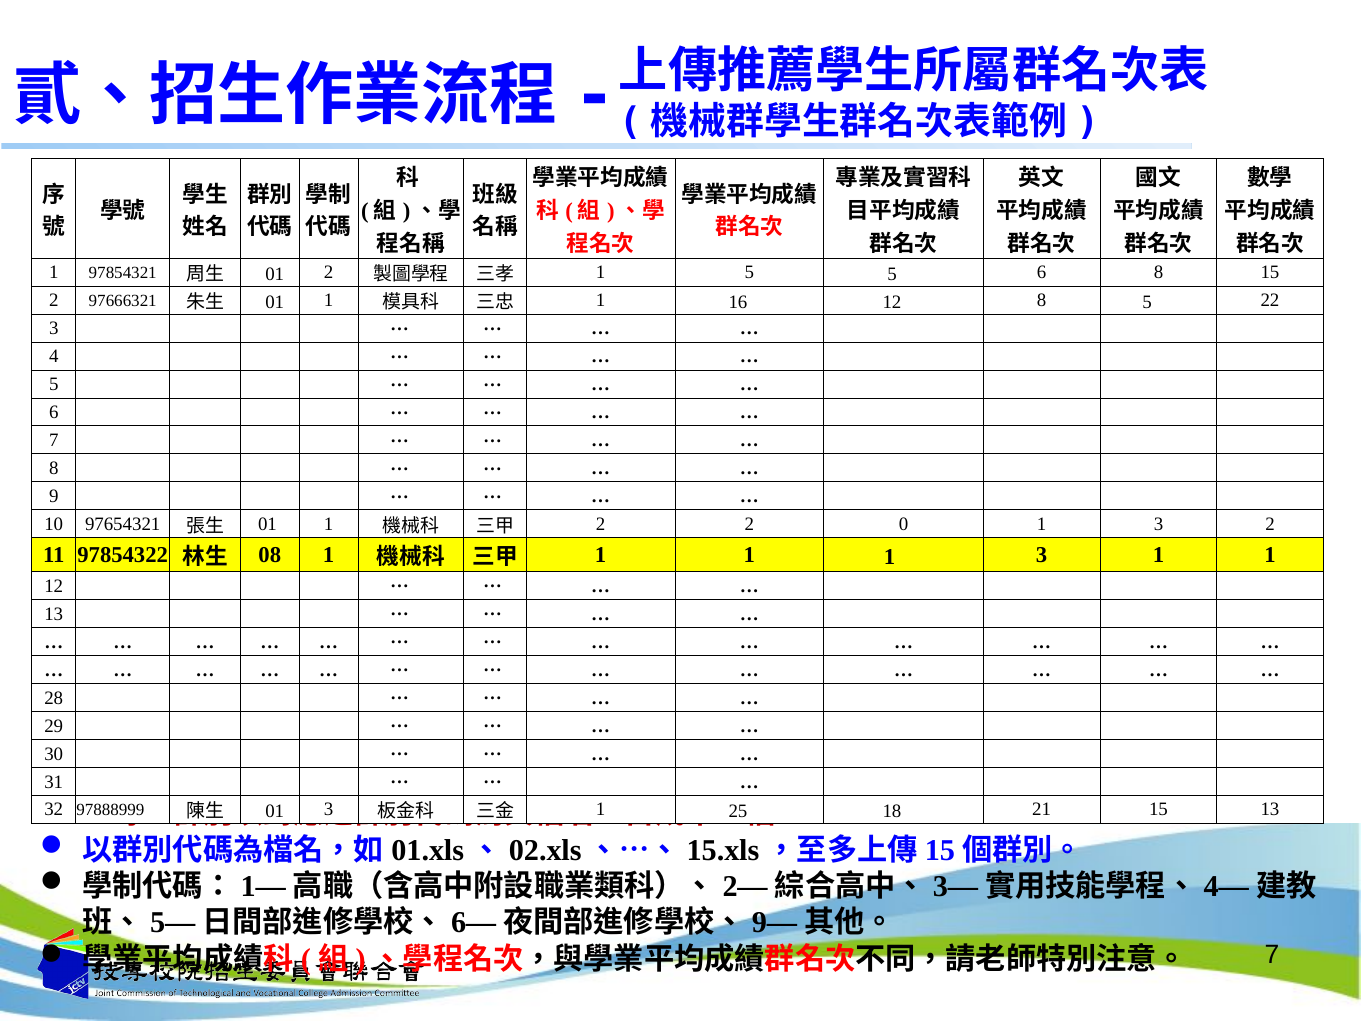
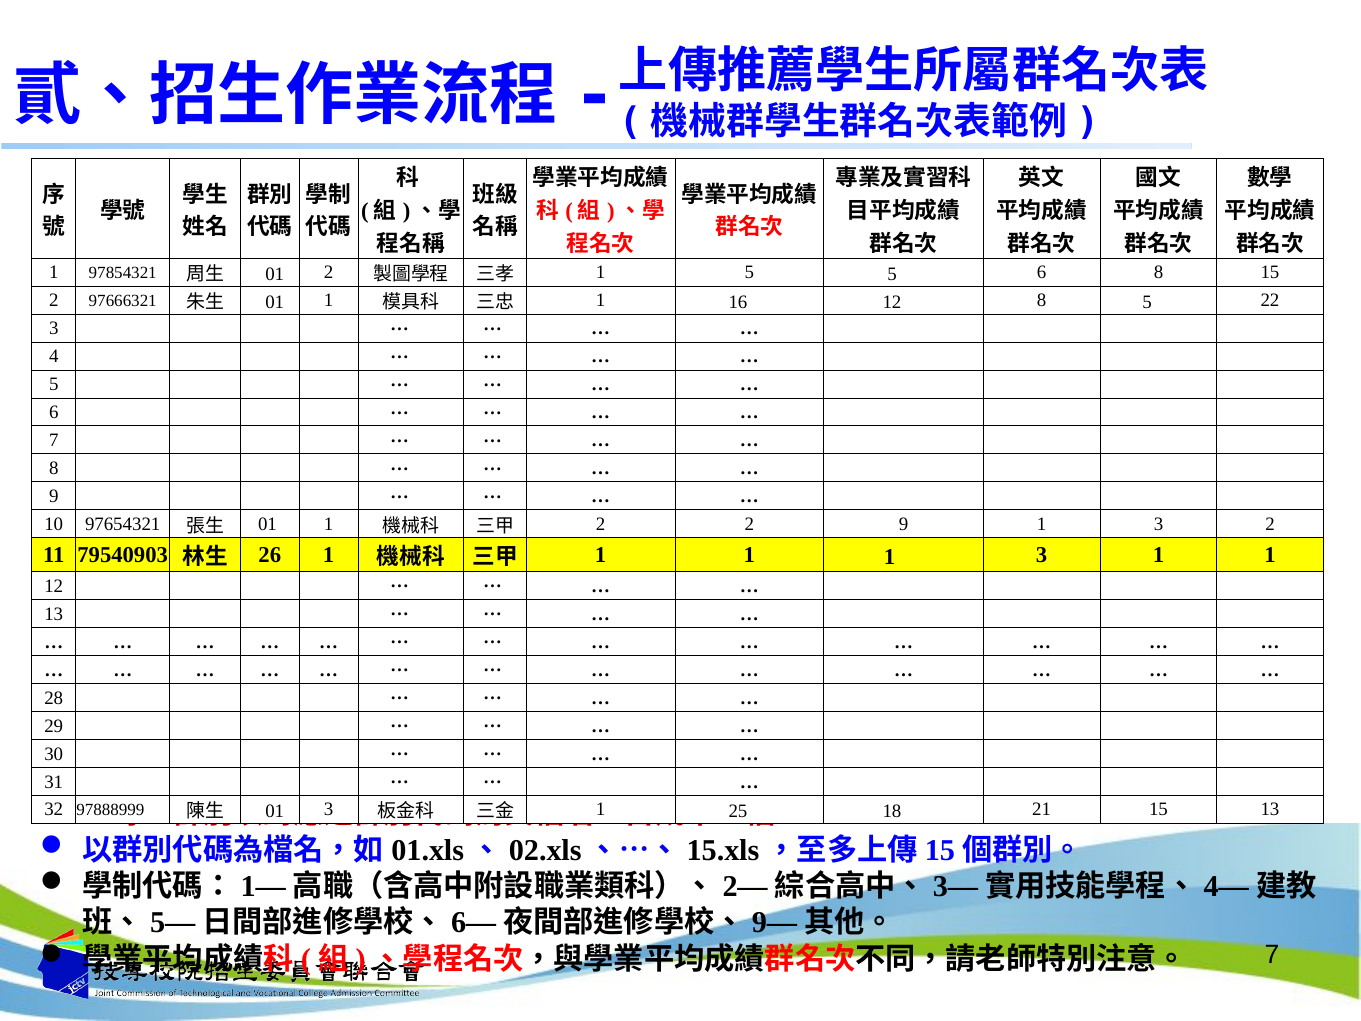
2 0: 0 -> 9
97854322: 97854322 -> 79540903
08: 08 -> 26
